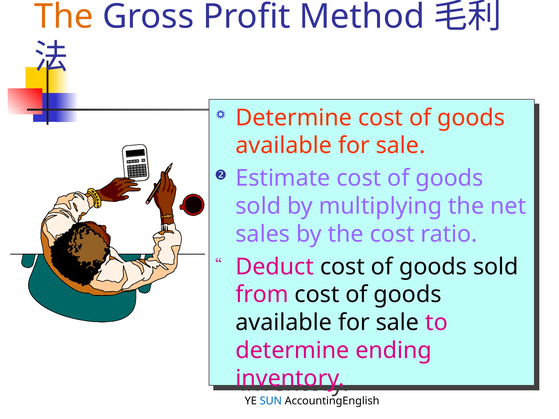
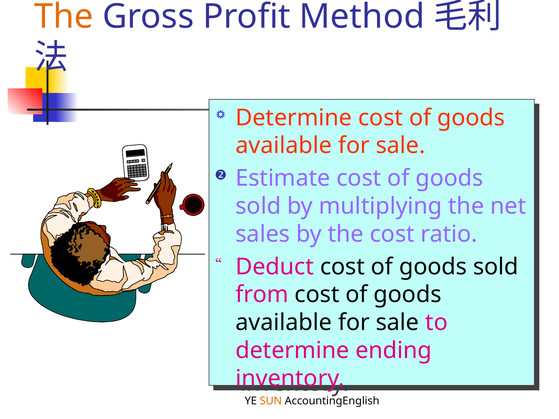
SUN colour: blue -> orange
